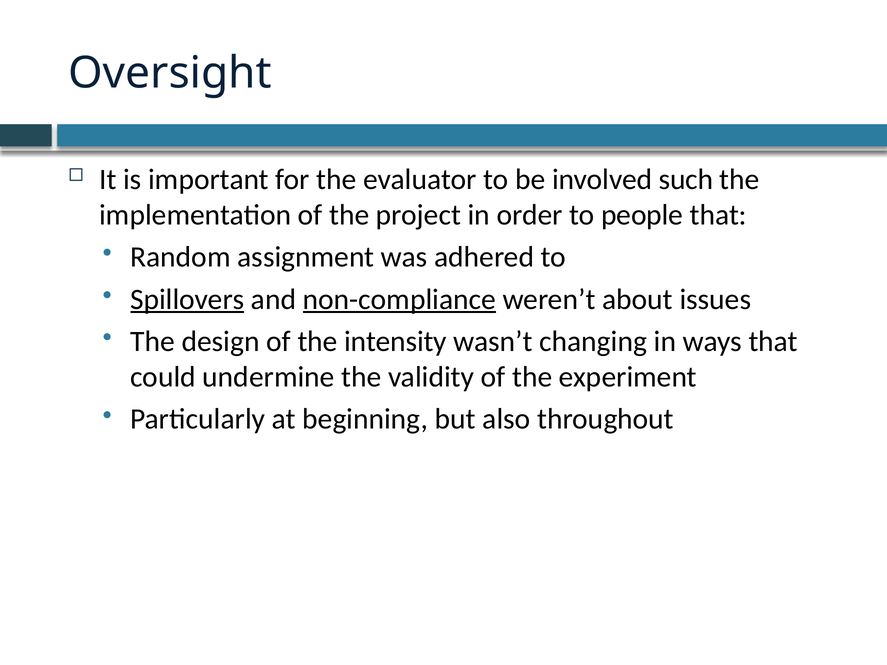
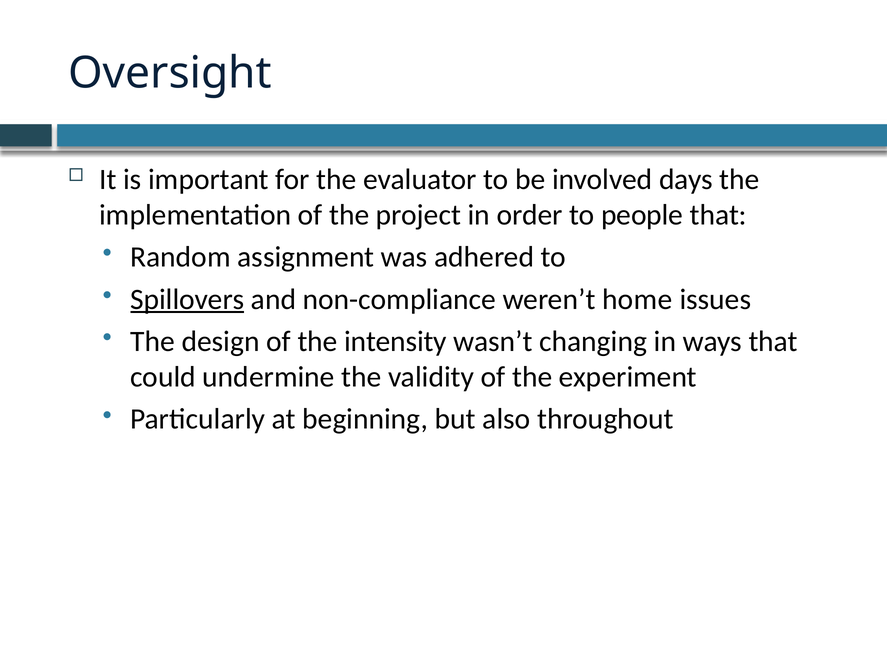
such: such -> days
non-compliance underline: present -> none
about: about -> home
